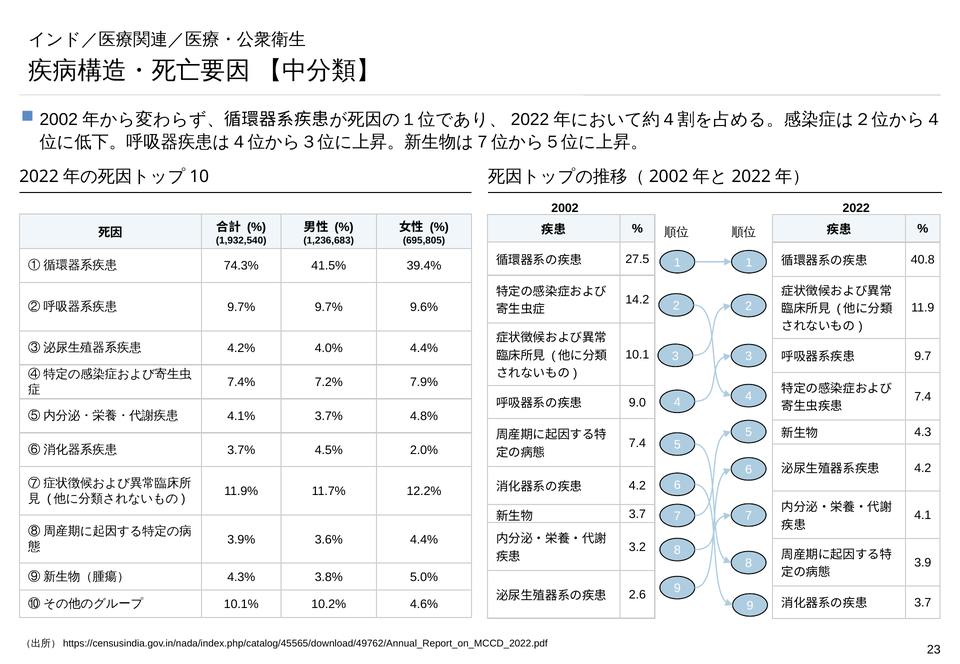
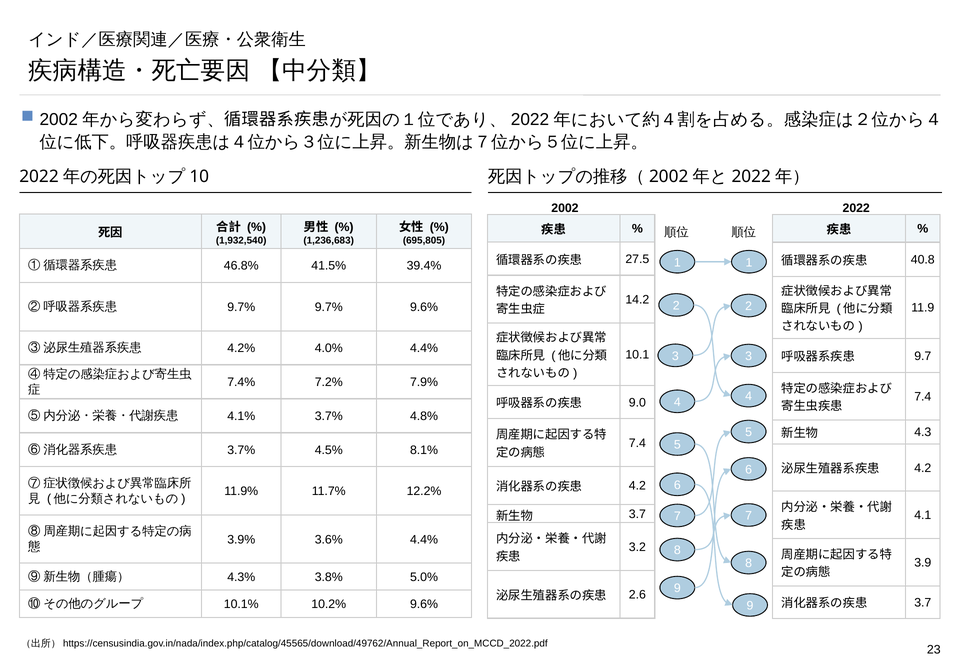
74.3%: 74.3% -> 46.8%
2.0%: 2.0% -> 8.1%
10.2% 4.6%: 4.6% -> 9.6%
